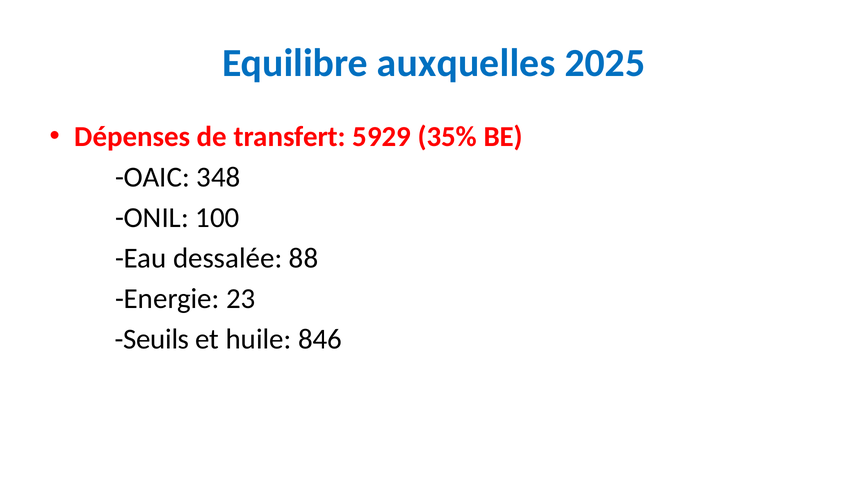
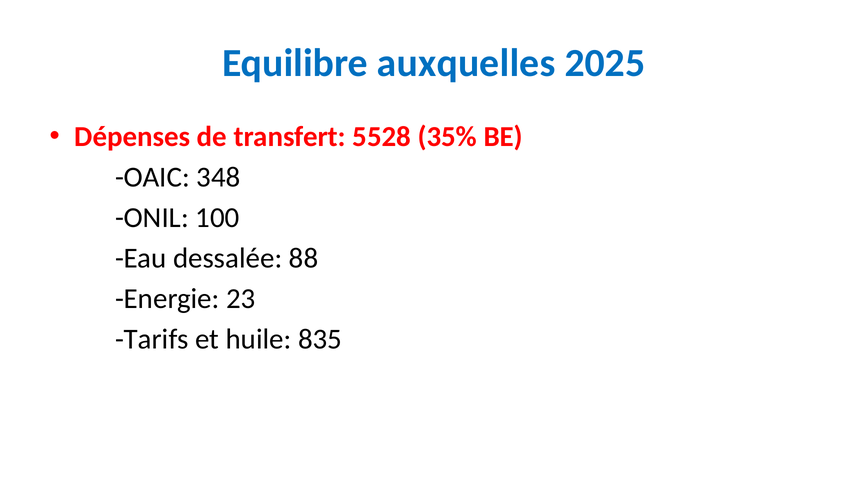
5929: 5929 -> 5528
Seuils: Seuils -> Tarifs
846: 846 -> 835
